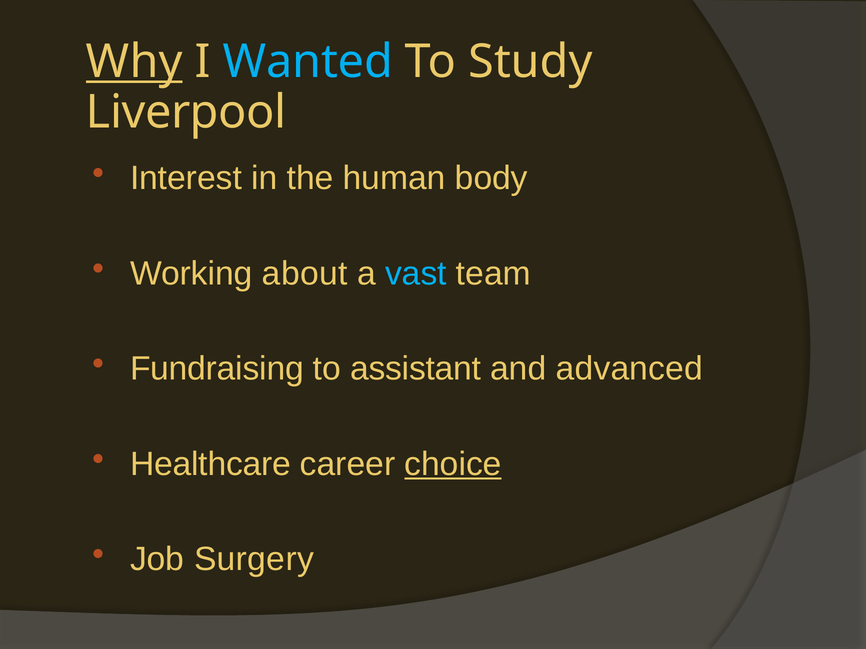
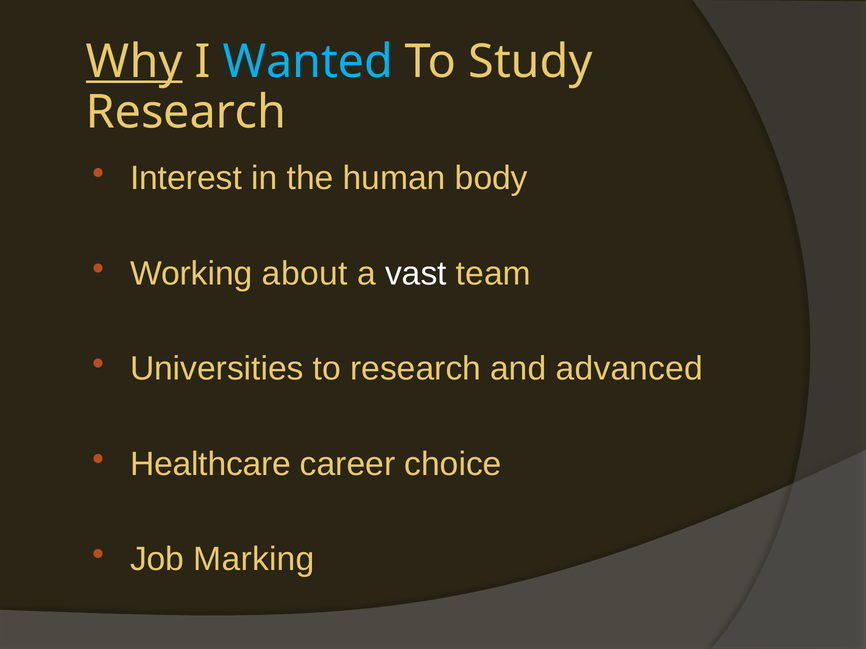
Liverpool at (186, 112): Liverpool -> Research
vast colour: light blue -> white
Fundraising: Fundraising -> Universities
to assistant: assistant -> research
choice underline: present -> none
Surgery: Surgery -> Marking
